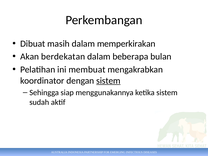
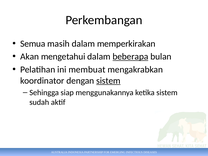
Dibuat: Dibuat -> Semua
berdekatan: berdekatan -> mengetahui
beberapa underline: none -> present
